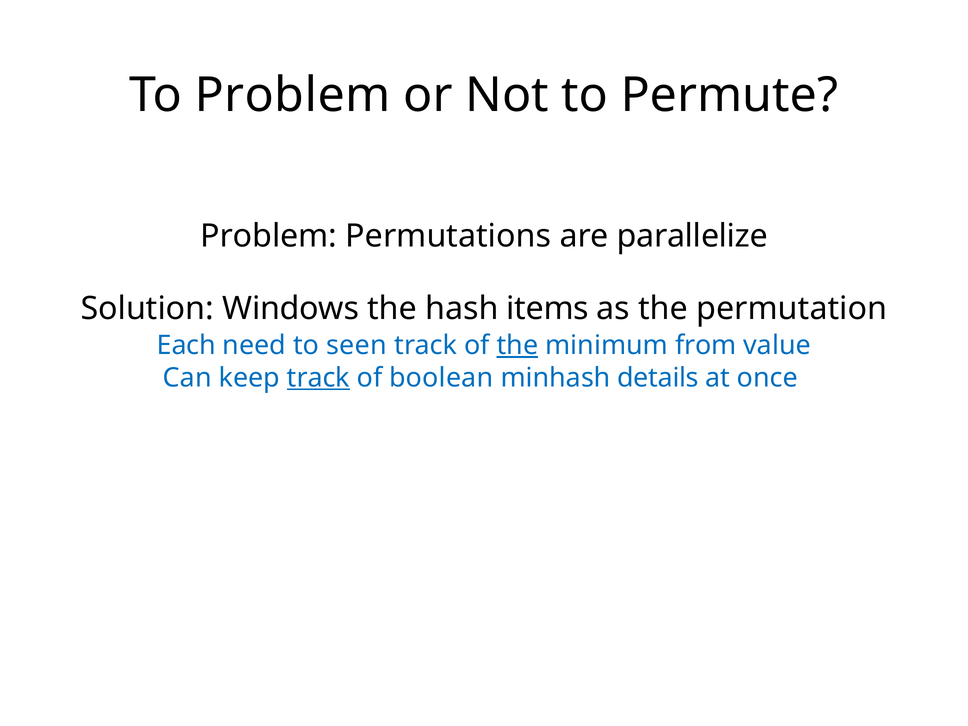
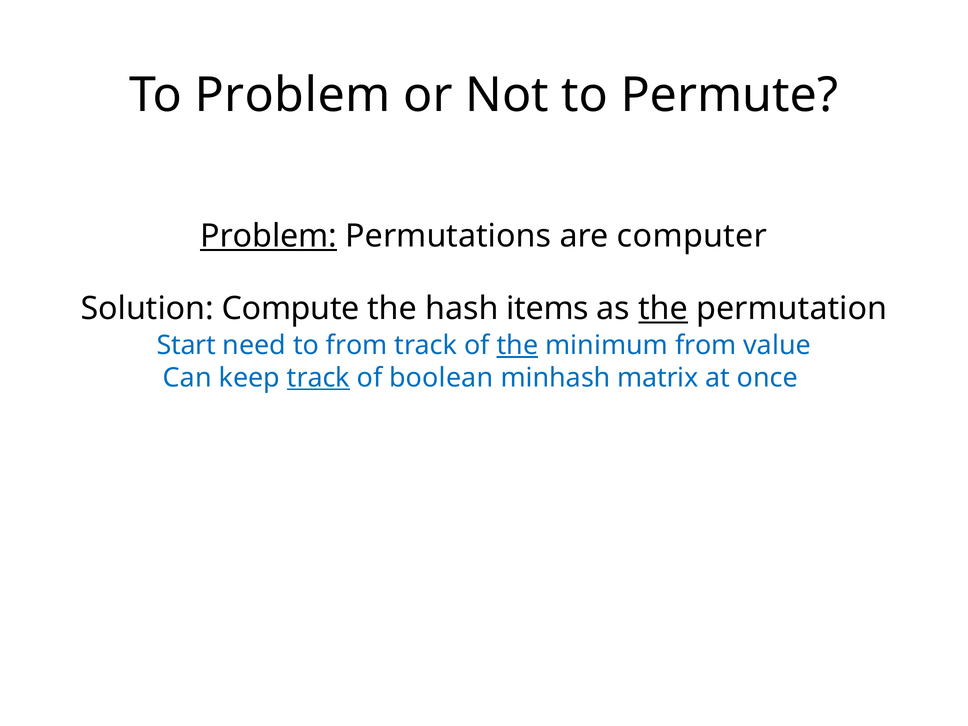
Problem at (269, 236) underline: none -> present
parallelize: parallelize -> computer
Windows: Windows -> Compute
the at (663, 309) underline: none -> present
Each: Each -> Start
to seen: seen -> from
details: details -> matrix
